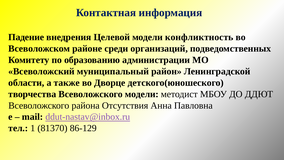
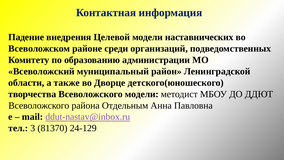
конфликтность: конфликтность -> наставнических
Отсутствия: Отсутствия -> Отдельным
1: 1 -> 3
86-129: 86-129 -> 24-129
